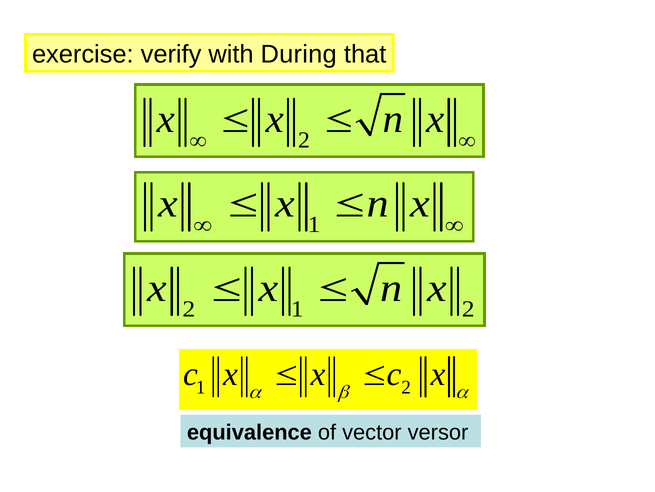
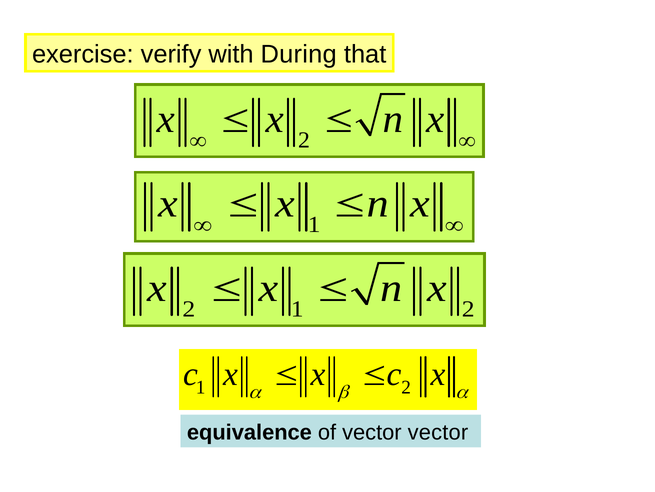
vector versor: versor -> vector
